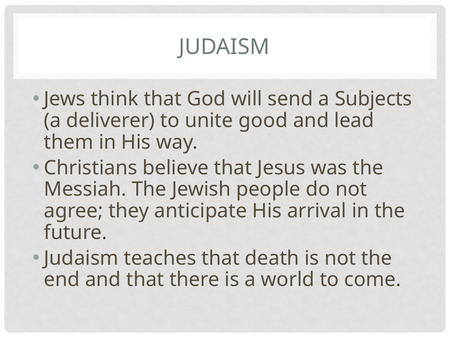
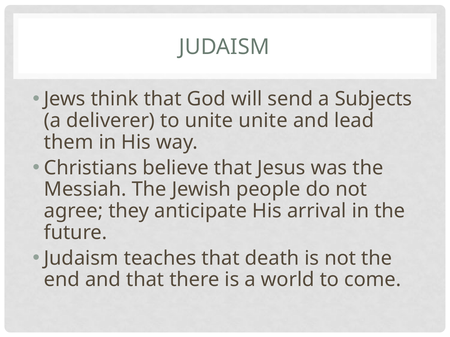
unite good: good -> unite
